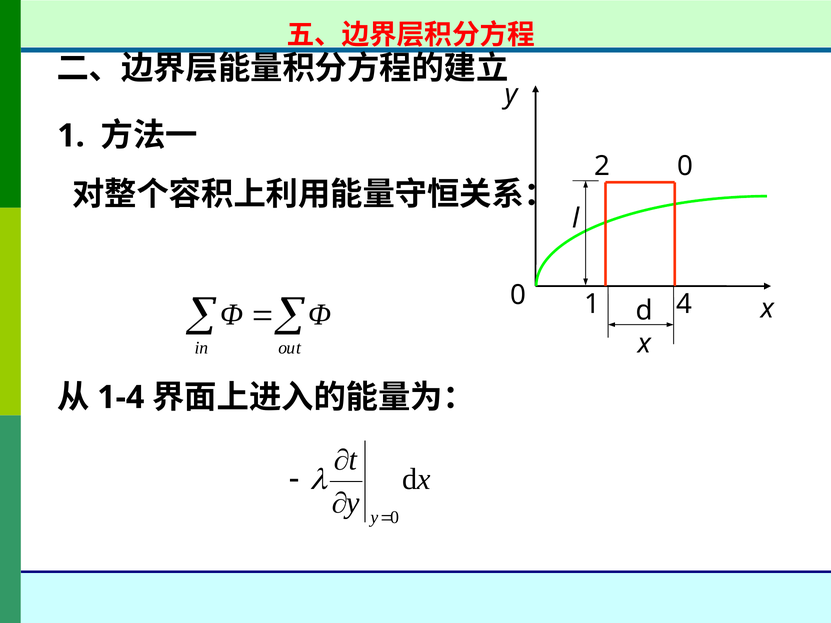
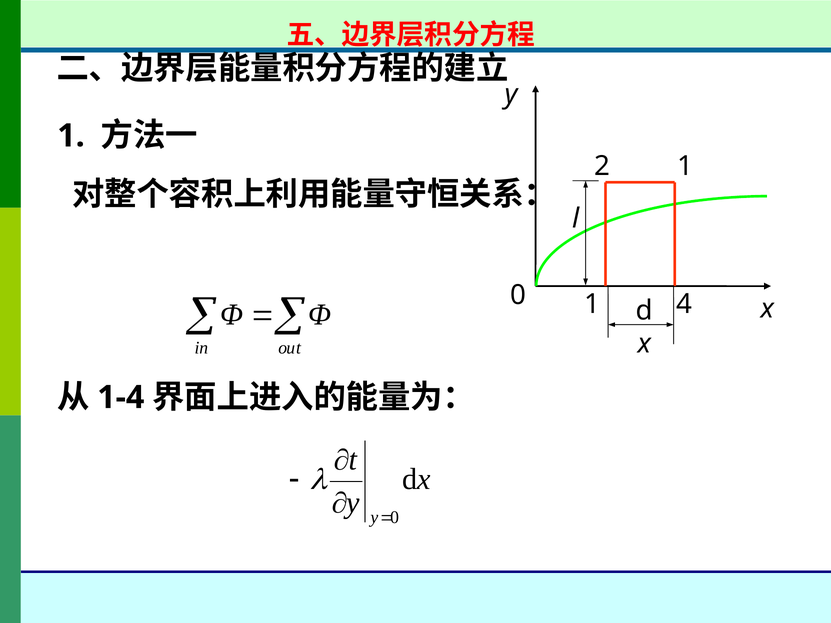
2 0: 0 -> 1
